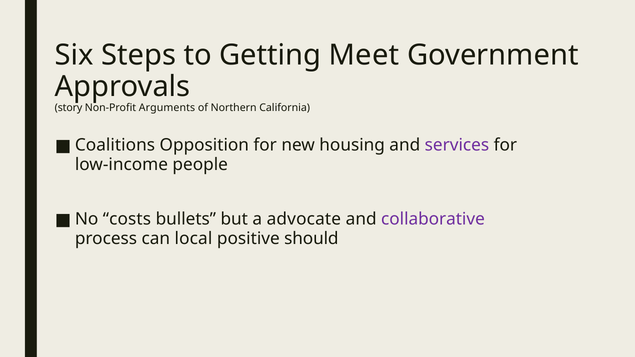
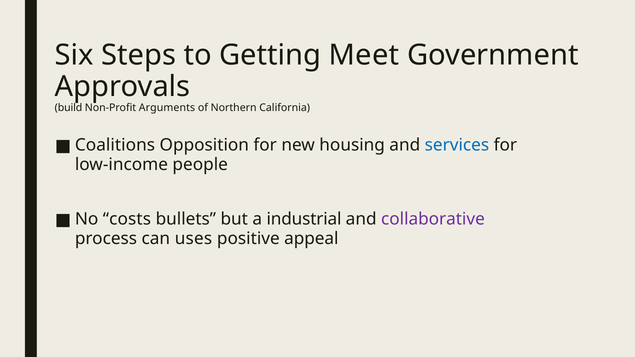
story: story -> build
services colour: purple -> blue
advocate: advocate -> industrial
local: local -> uses
should: should -> appeal
